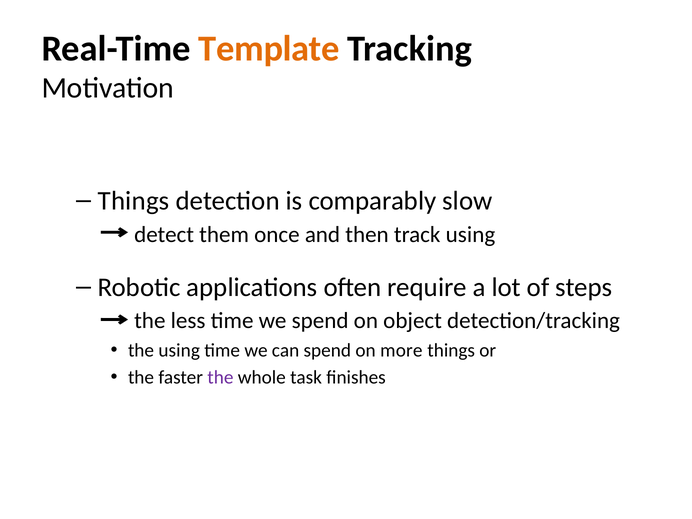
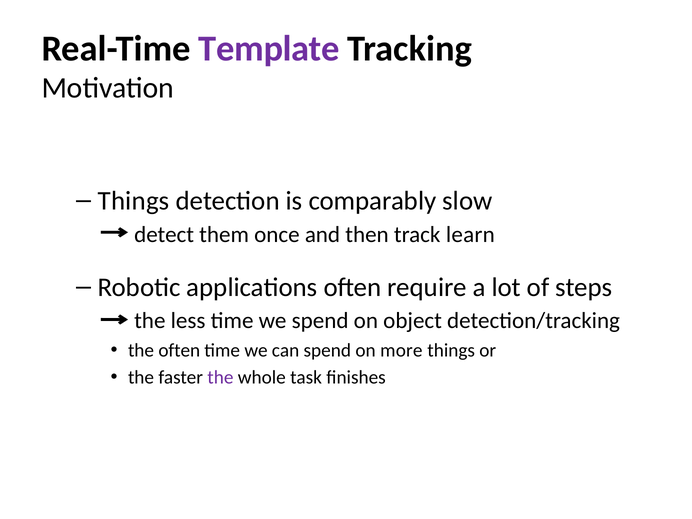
Template colour: orange -> purple
track using: using -> learn
the using: using -> often
